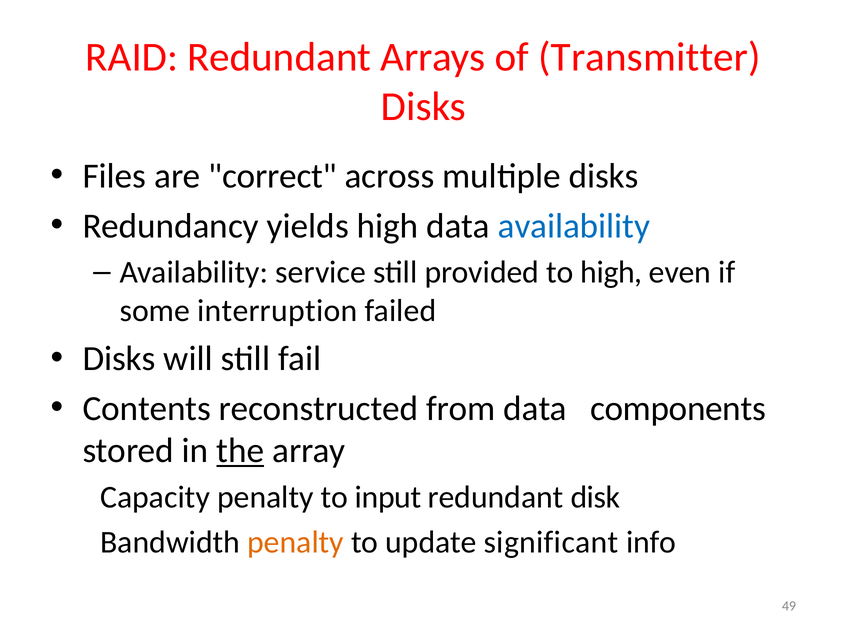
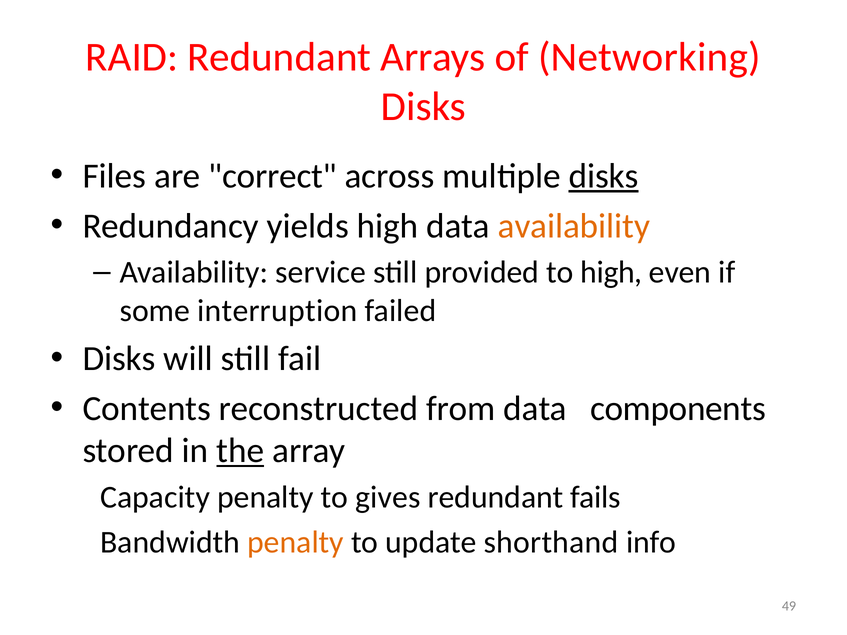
Transmitter: Transmitter -> Networking
disks at (604, 176) underline: none -> present
availability at (574, 226) colour: blue -> orange
input: input -> gives
disk: disk -> fails
significant: significant -> shorthand
